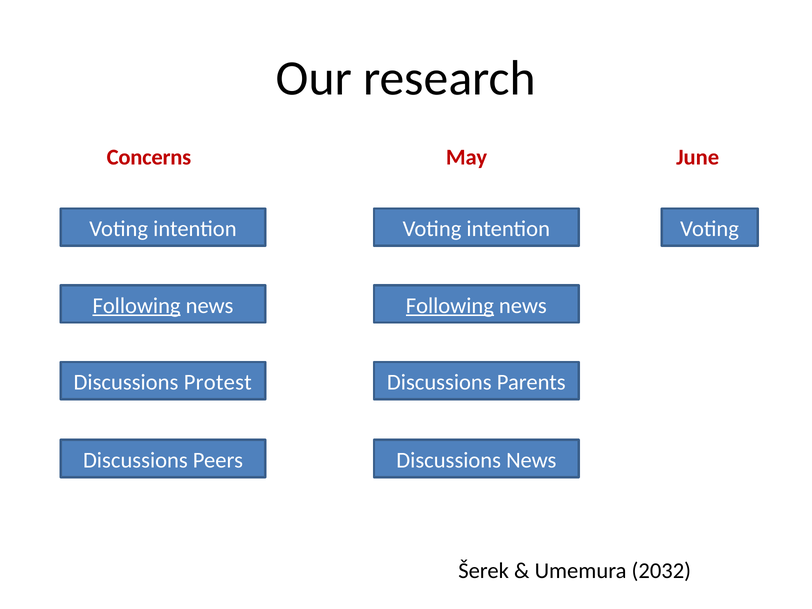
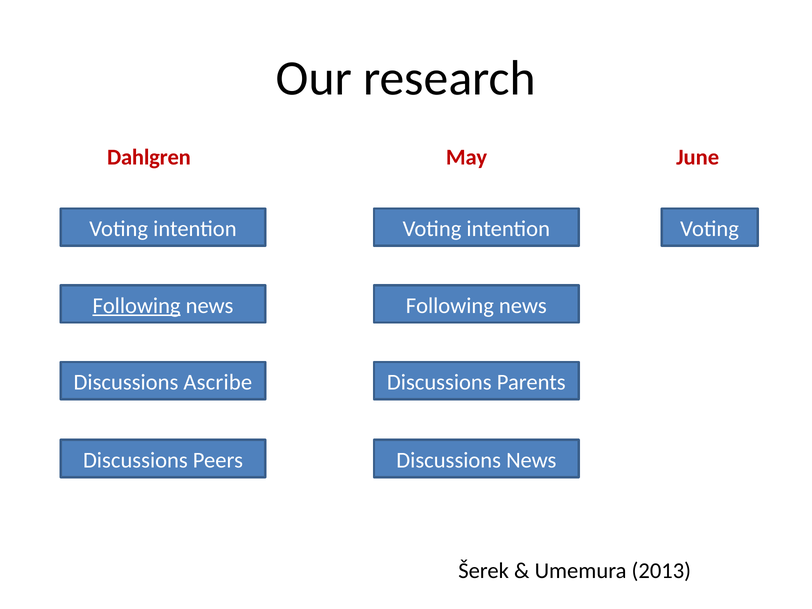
Concerns: Concerns -> Dahlgren
Following at (450, 306) underline: present -> none
Protest: Protest -> Ascribe
2032: 2032 -> 2013
